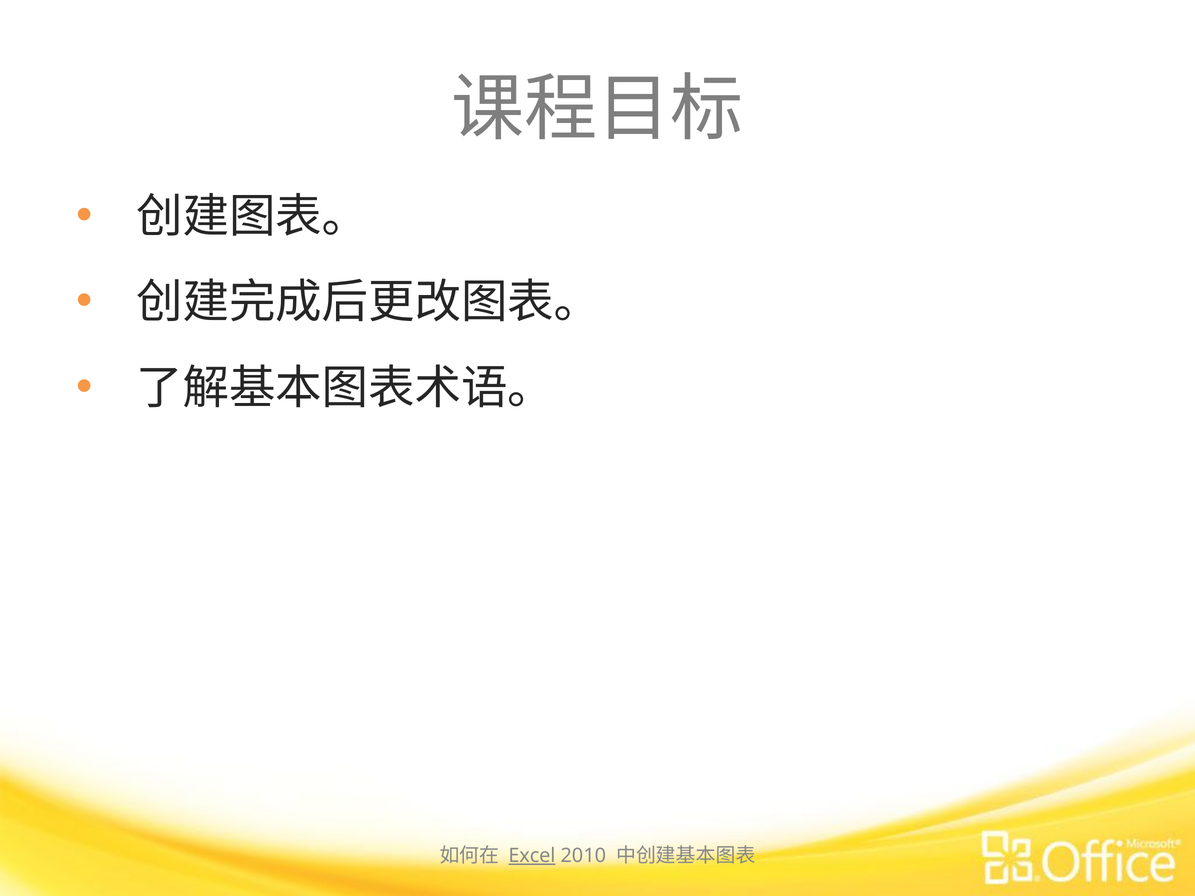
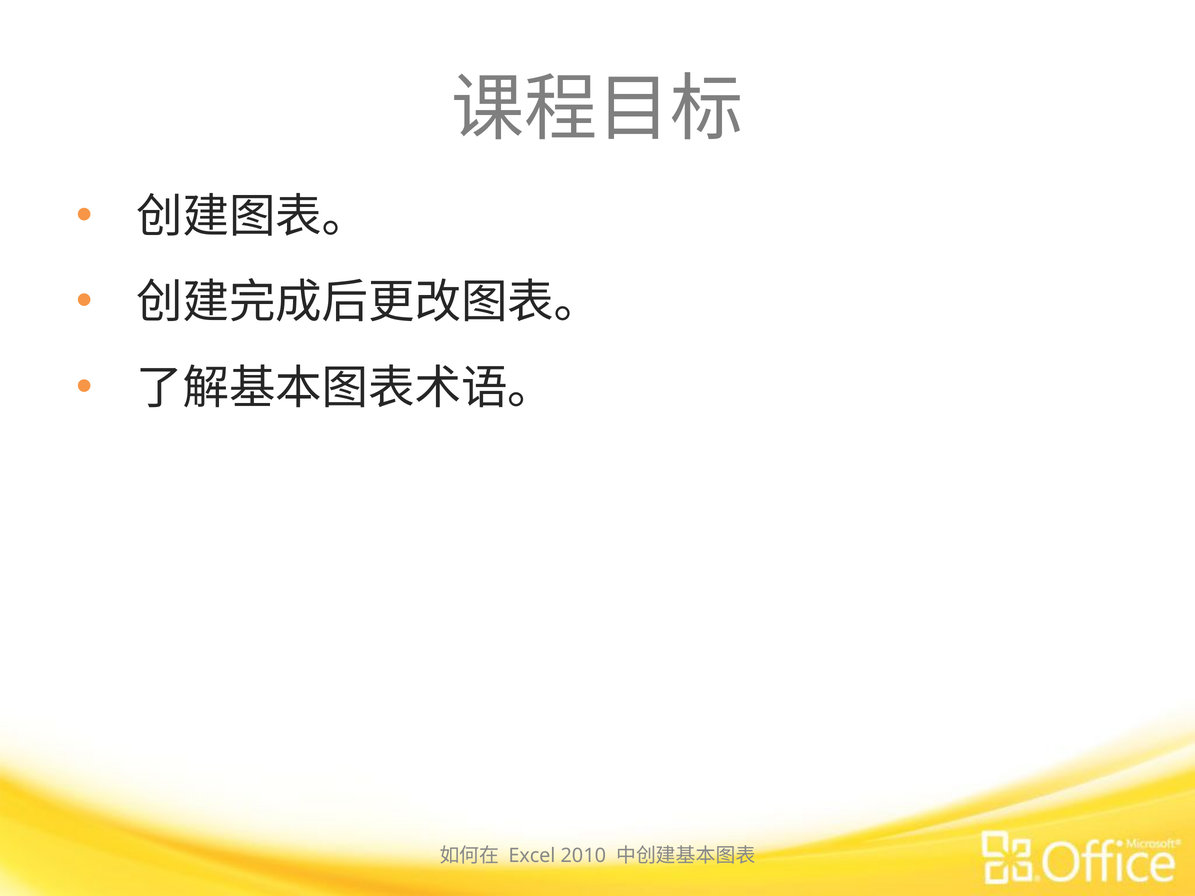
Excel underline: present -> none
